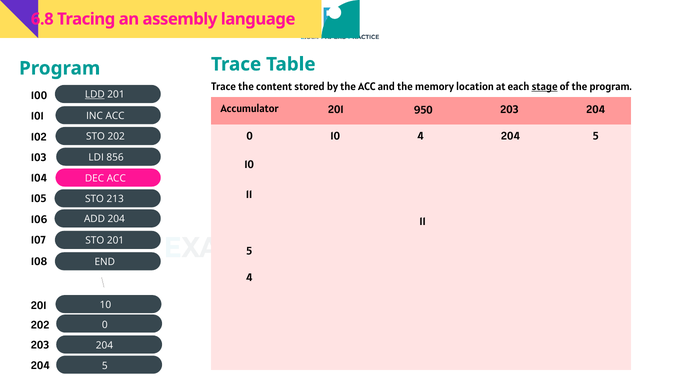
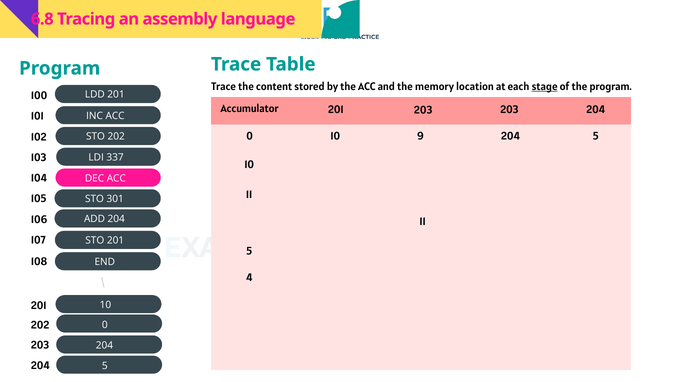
LDD underline: present -> none
201 950: 950 -> 203
10 4: 4 -> 9
856: 856 -> 337
213: 213 -> 301
